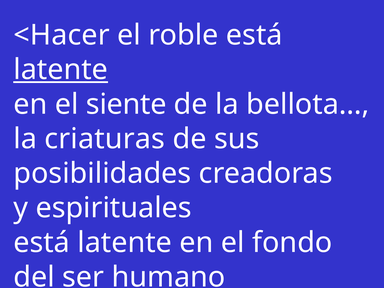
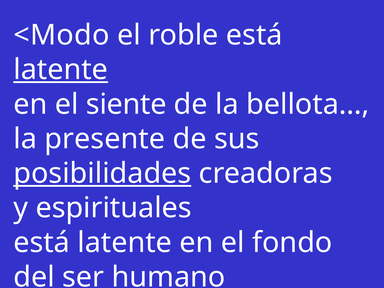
<Hacer: <Hacer -> <Modo
criaturas: criaturas -> presente
posibilidades underline: none -> present
